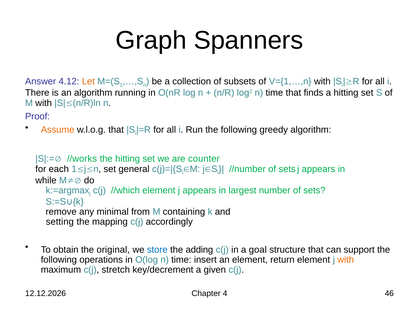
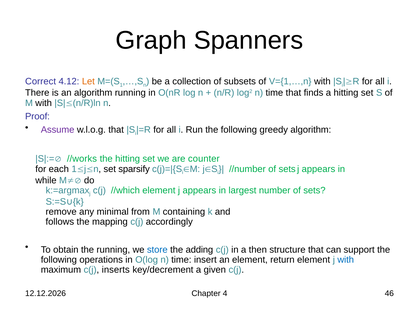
Answer: Answer -> Correct
Assume colour: orange -> purple
general: general -> sparsify
setting: setting -> follows
the original: original -> running
goal: goal -> then
with at (346, 260) colour: orange -> blue
stretch: stretch -> inserts
